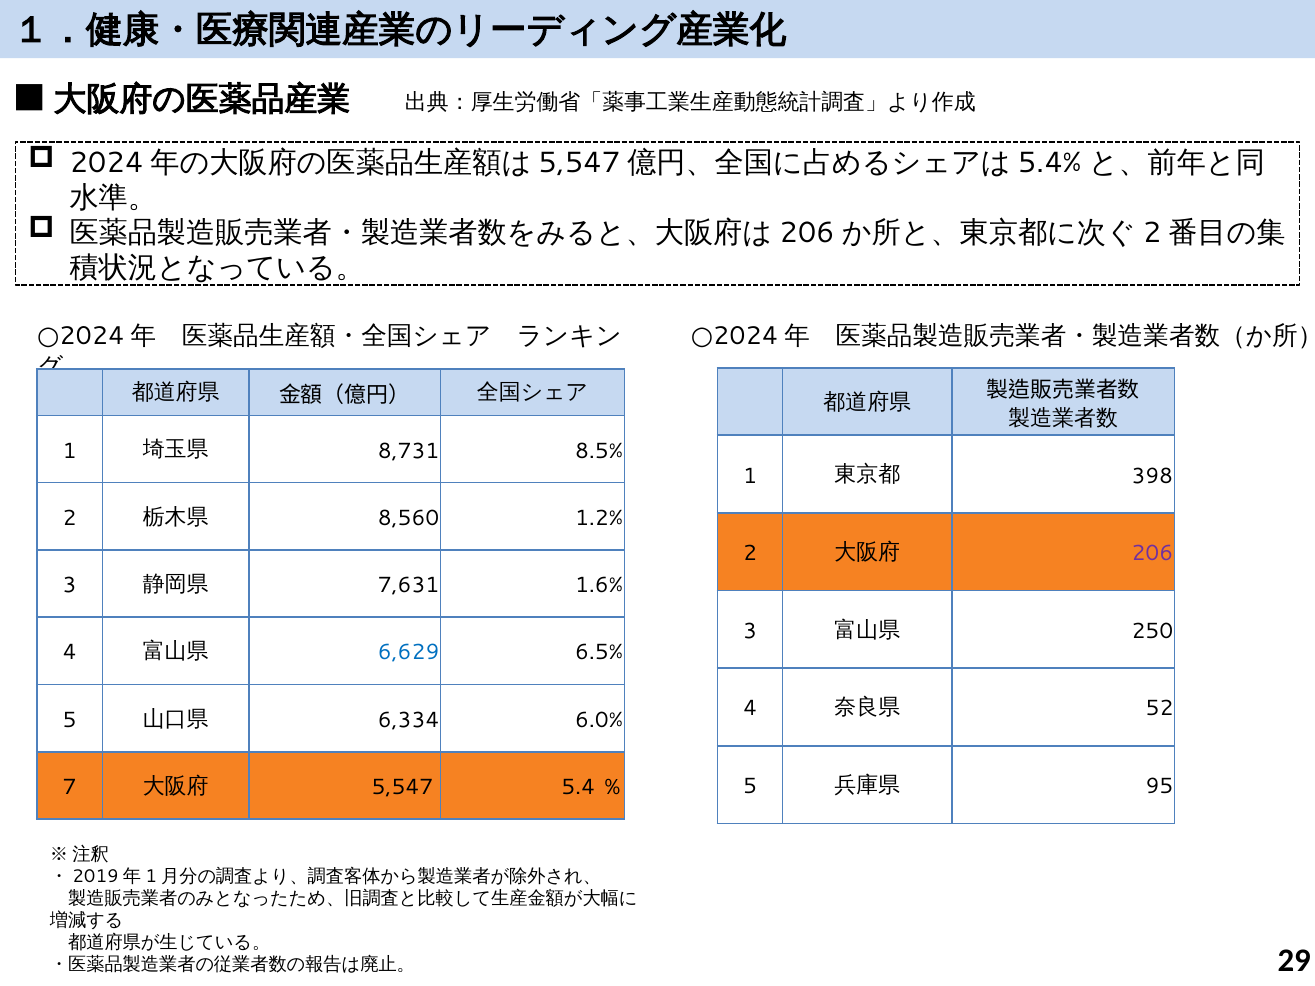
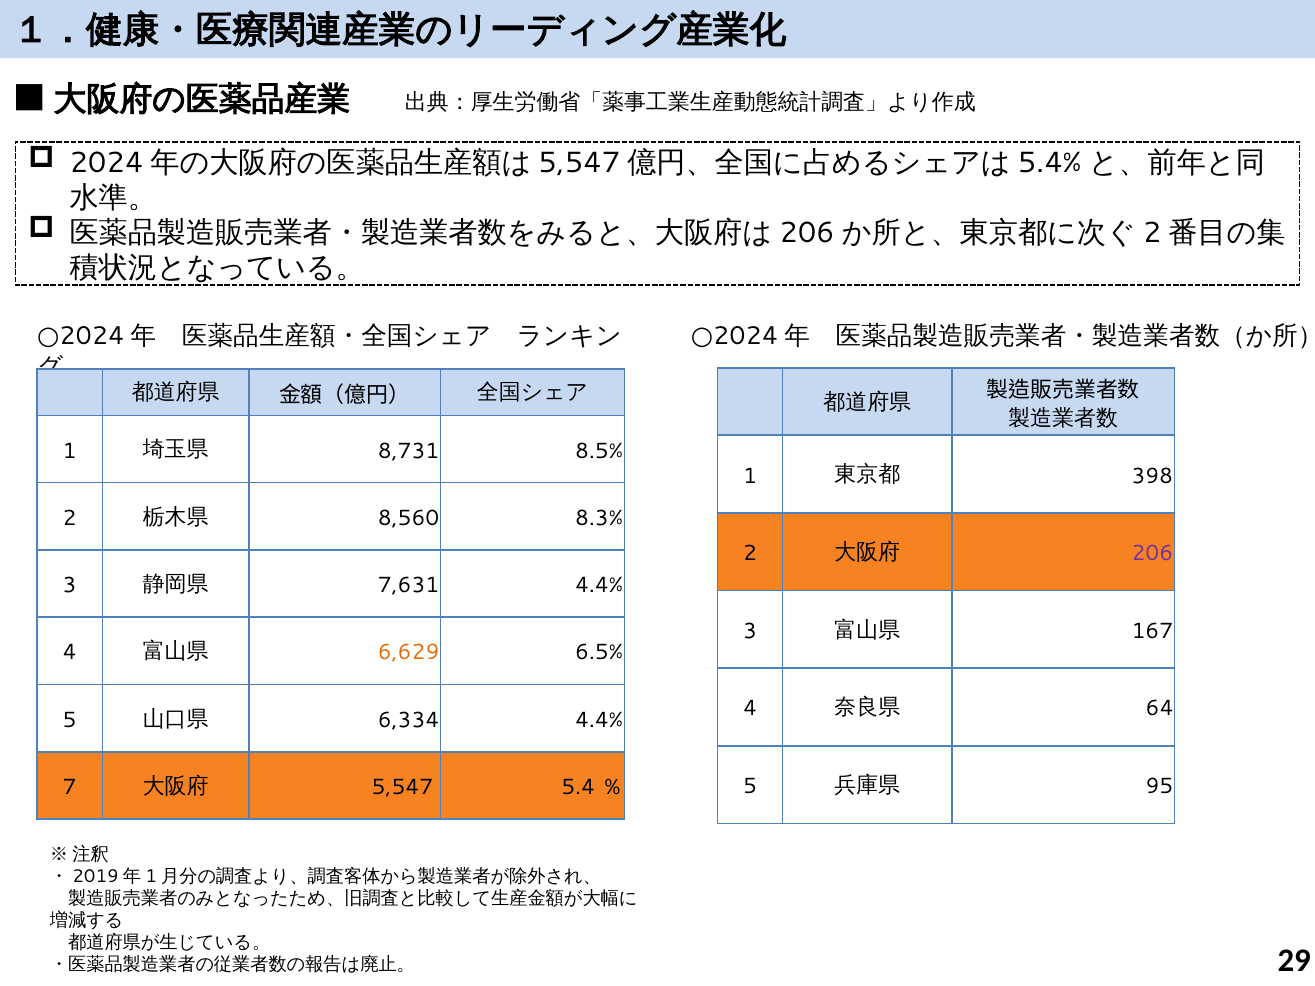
1.2%: 1.2% -> 8.3%
7,631 1.6%: 1.6% -> 4.4%
250: 250 -> 167
6,629 colour: blue -> orange
52: 52 -> 64
6,334 6.0%: 6.0% -> 4.4%
